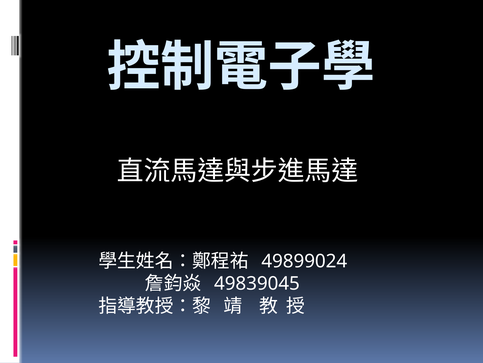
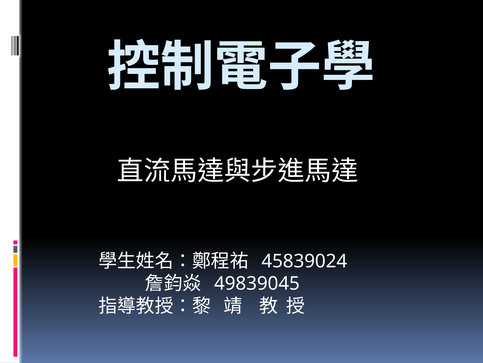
49899024: 49899024 -> 45839024
